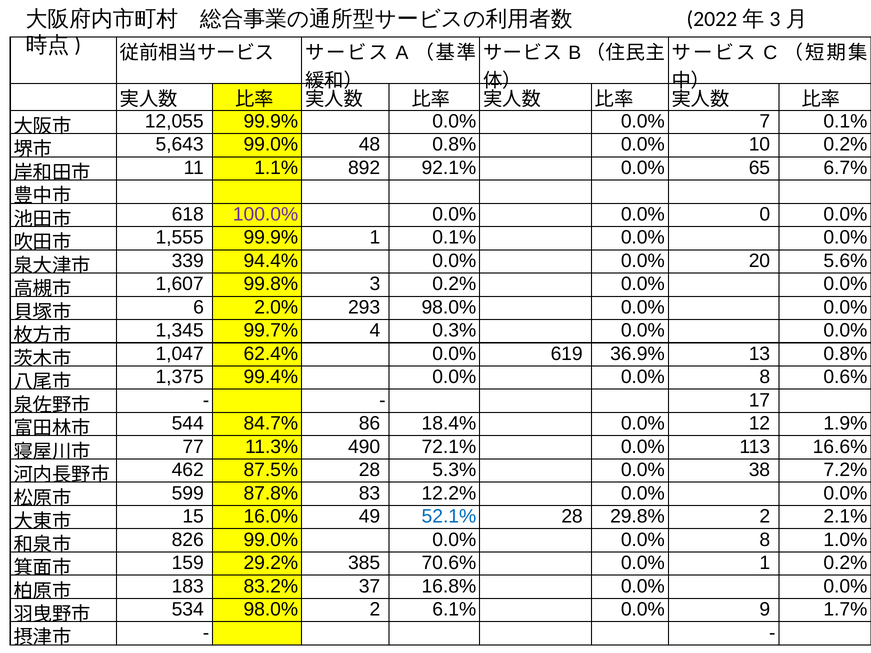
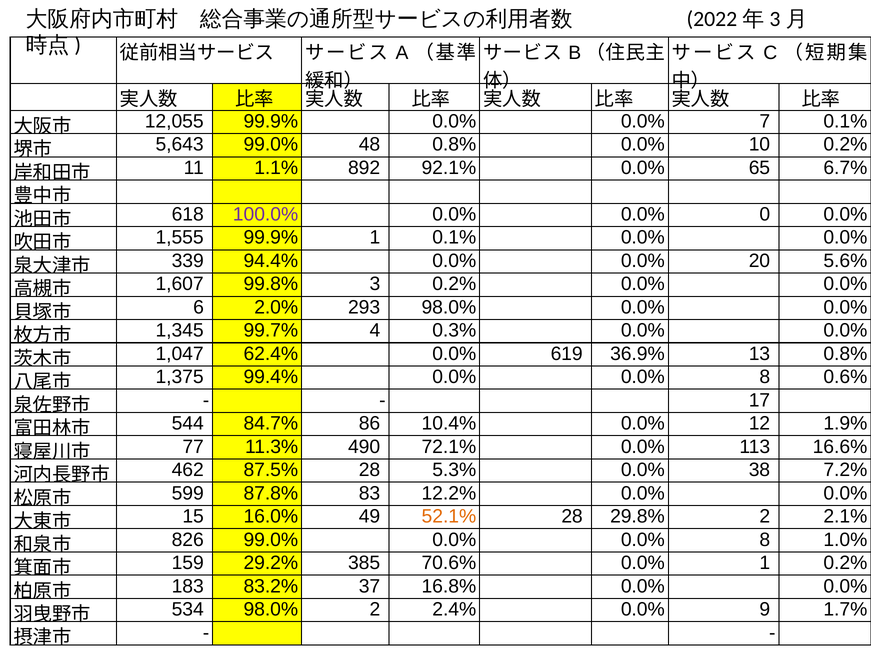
18.4%: 18.4% -> 10.4%
52.1% colour: blue -> orange
6.1%: 6.1% -> 2.4%
